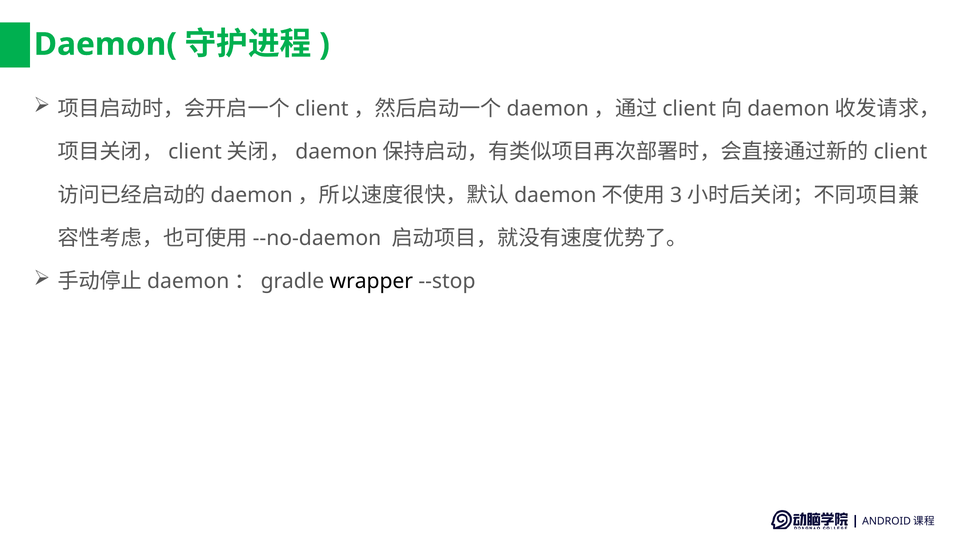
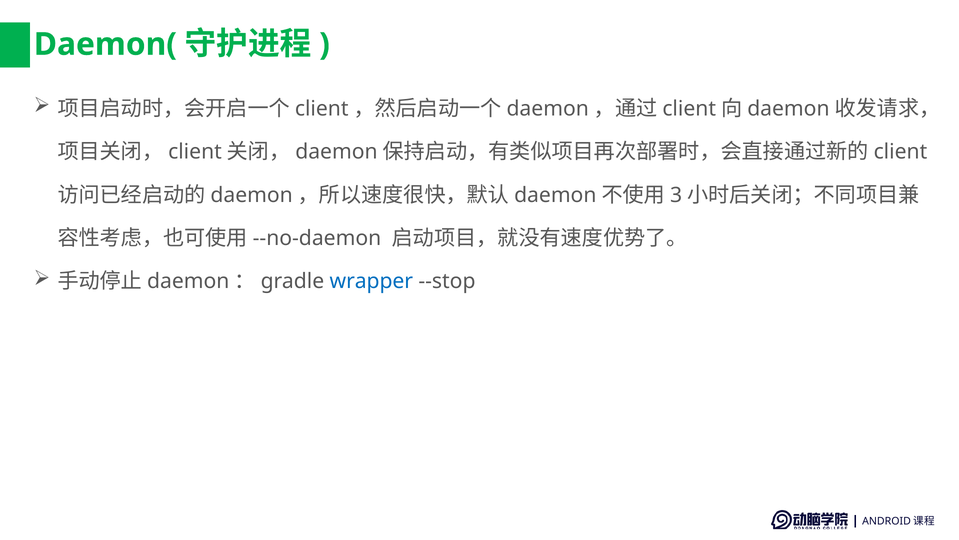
wrapper colour: black -> blue
